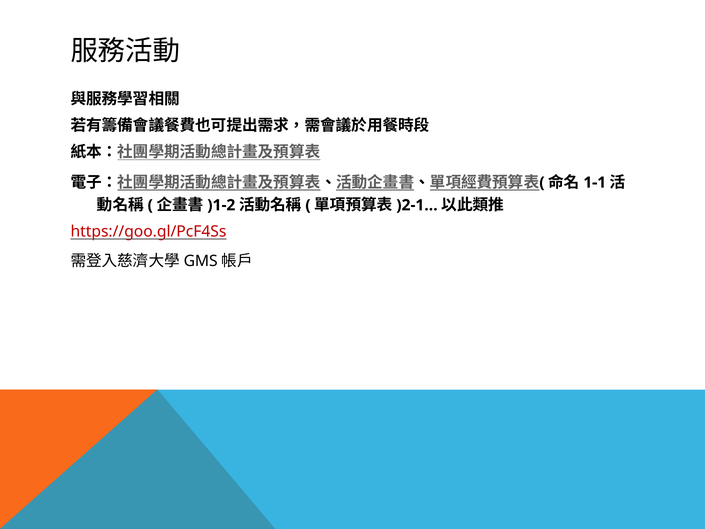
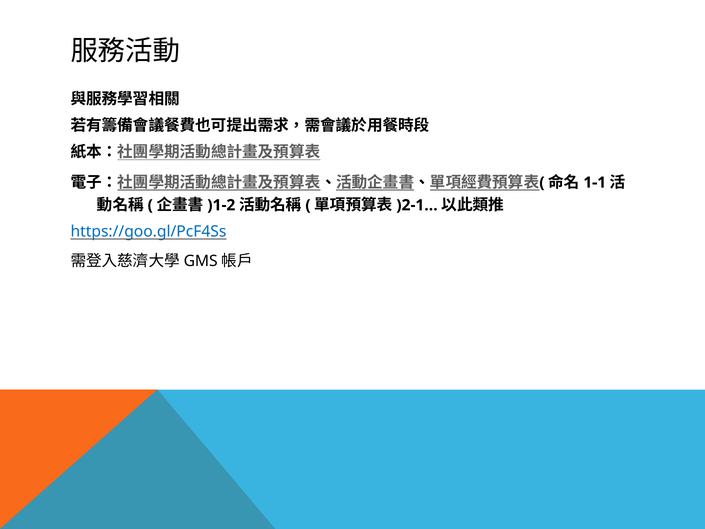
https://goo.gl/PcF4Ss colour: red -> blue
